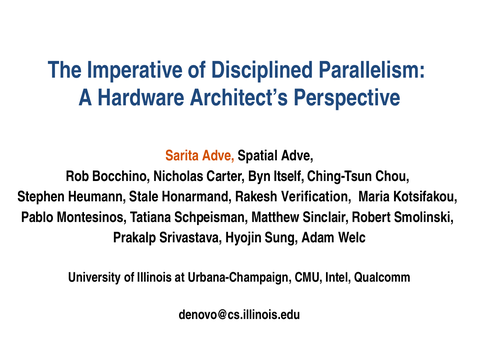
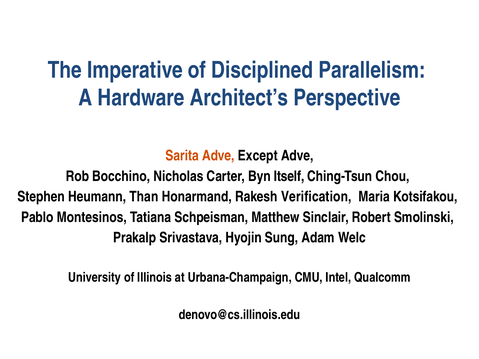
Spatial: Spatial -> Except
Stale: Stale -> Than
